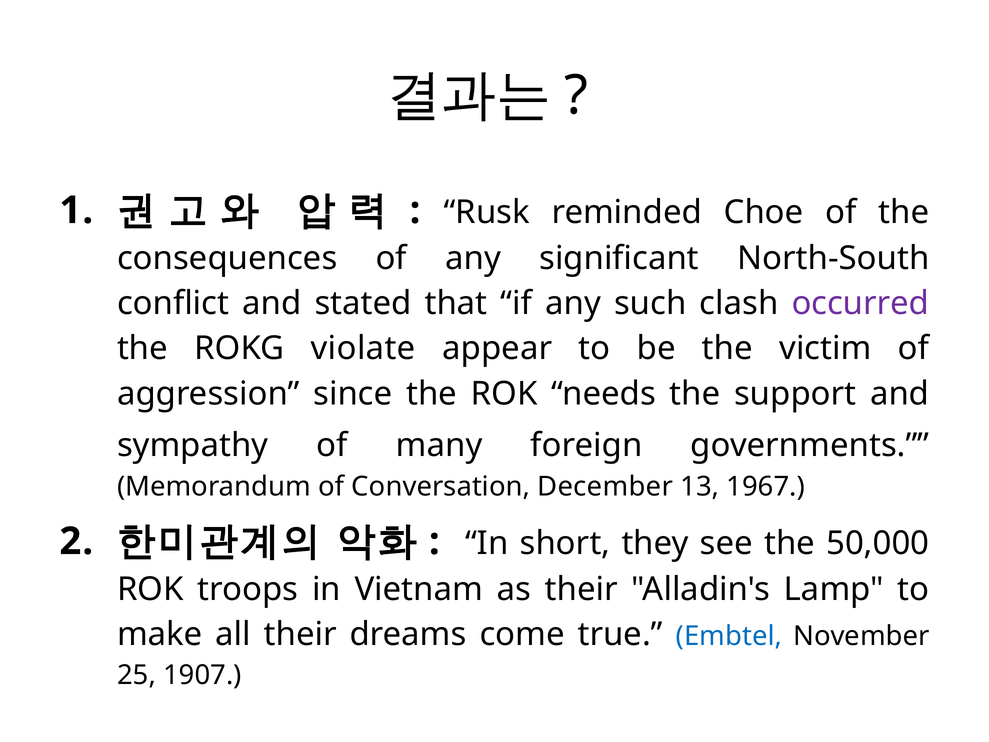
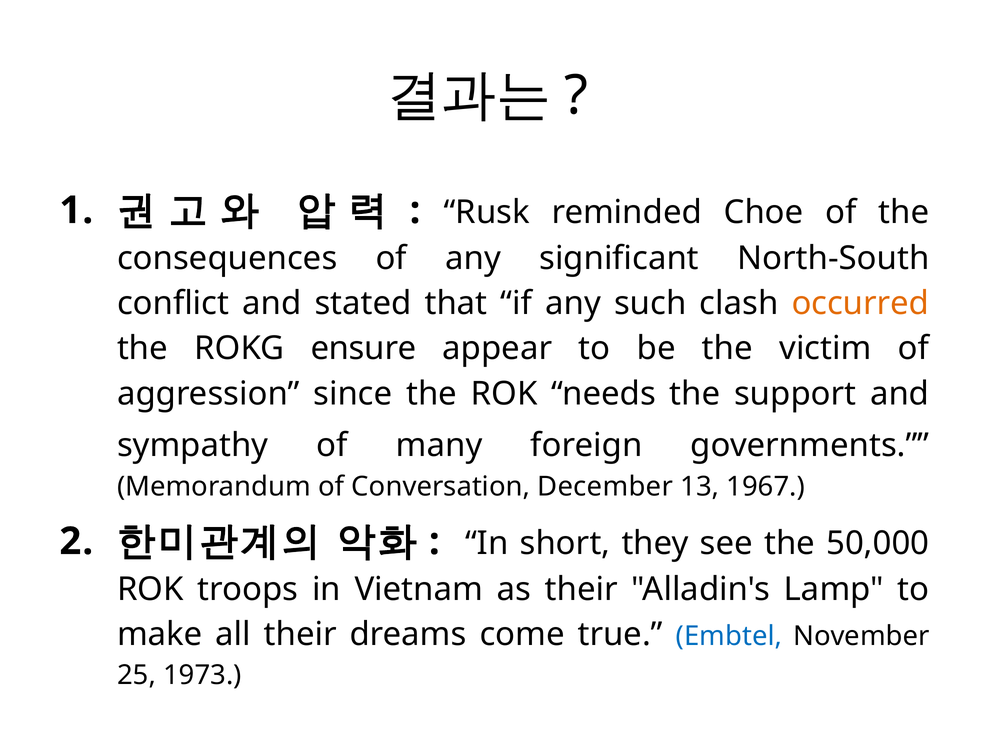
occurred colour: purple -> orange
violate: violate -> ensure
1907: 1907 -> 1973
